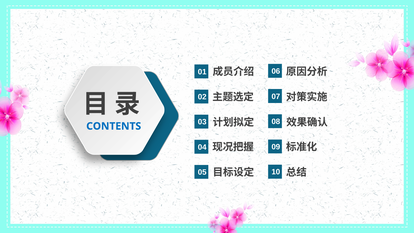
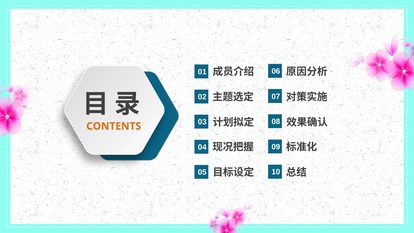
CONTENTS colour: blue -> orange
